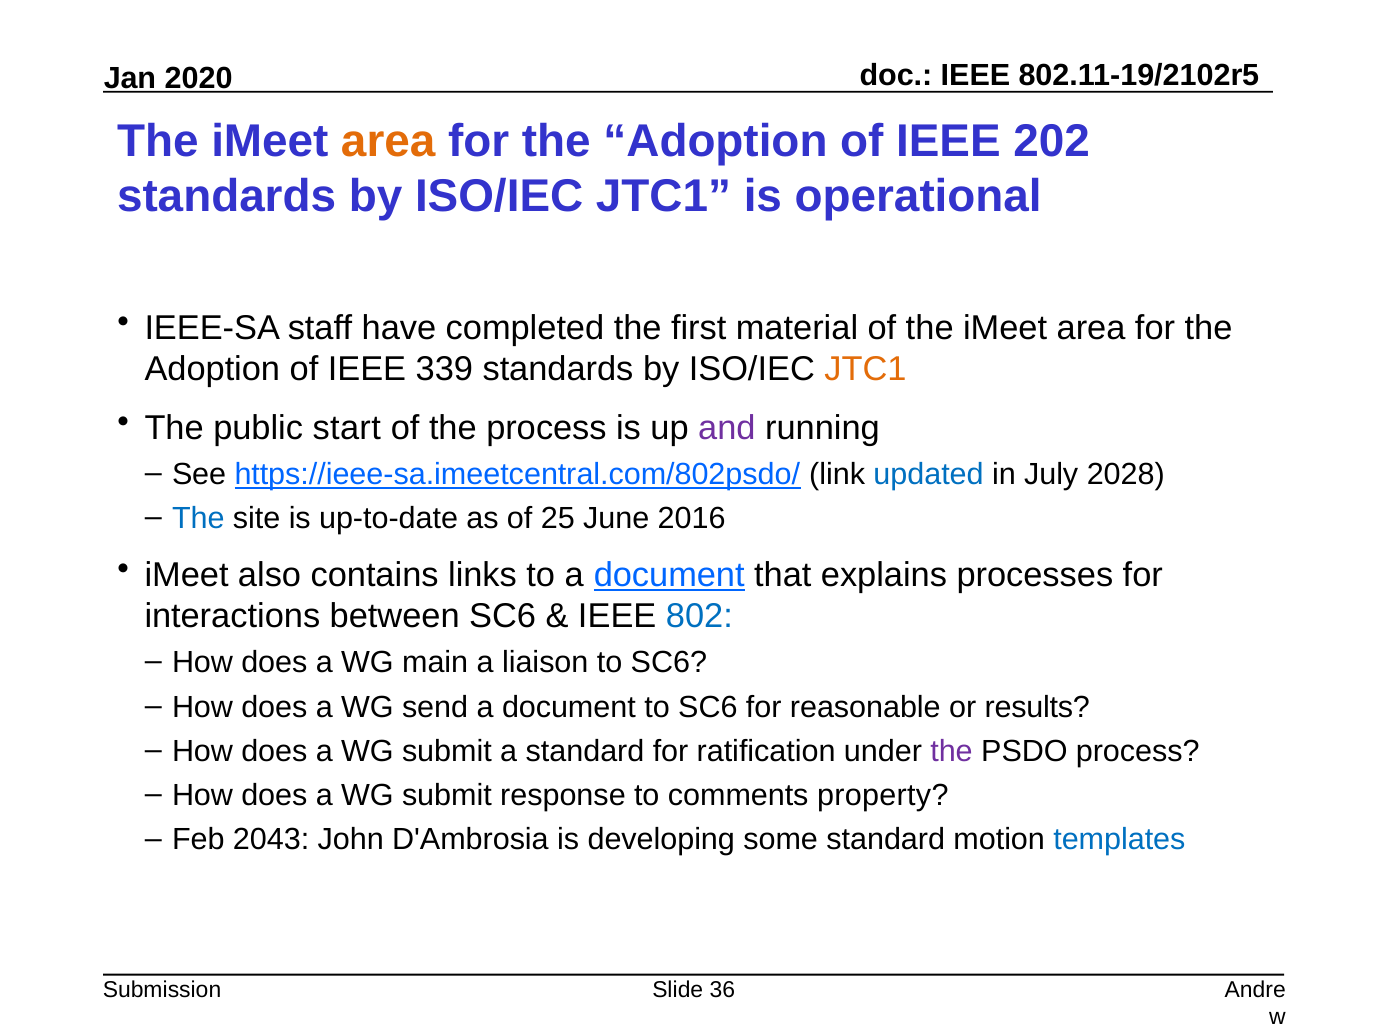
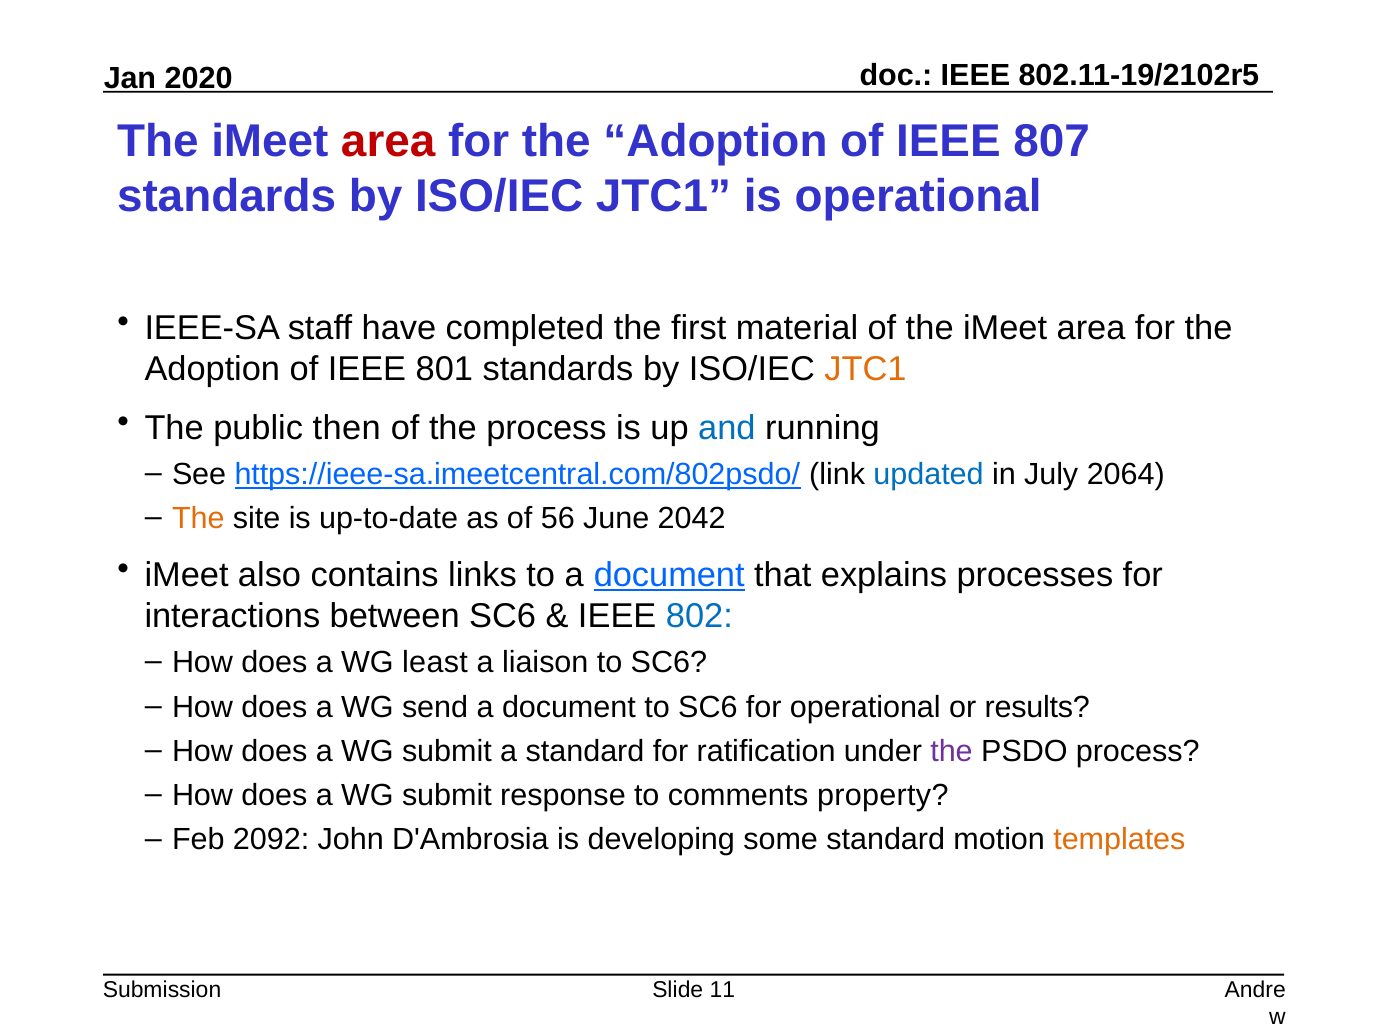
area at (388, 141) colour: orange -> red
202: 202 -> 807
339: 339 -> 801
start: start -> then
and colour: purple -> blue
2028: 2028 -> 2064
The at (198, 519) colour: blue -> orange
25: 25 -> 56
2016: 2016 -> 2042
main: main -> least
for reasonable: reasonable -> operational
2043: 2043 -> 2092
templates colour: blue -> orange
36: 36 -> 11
